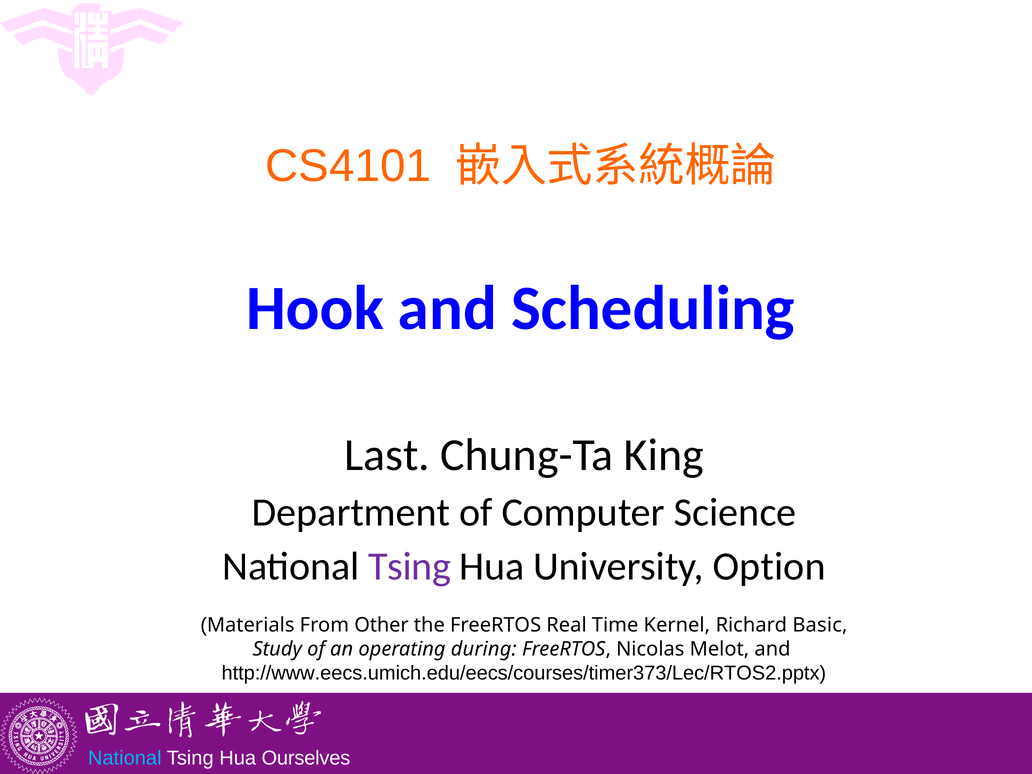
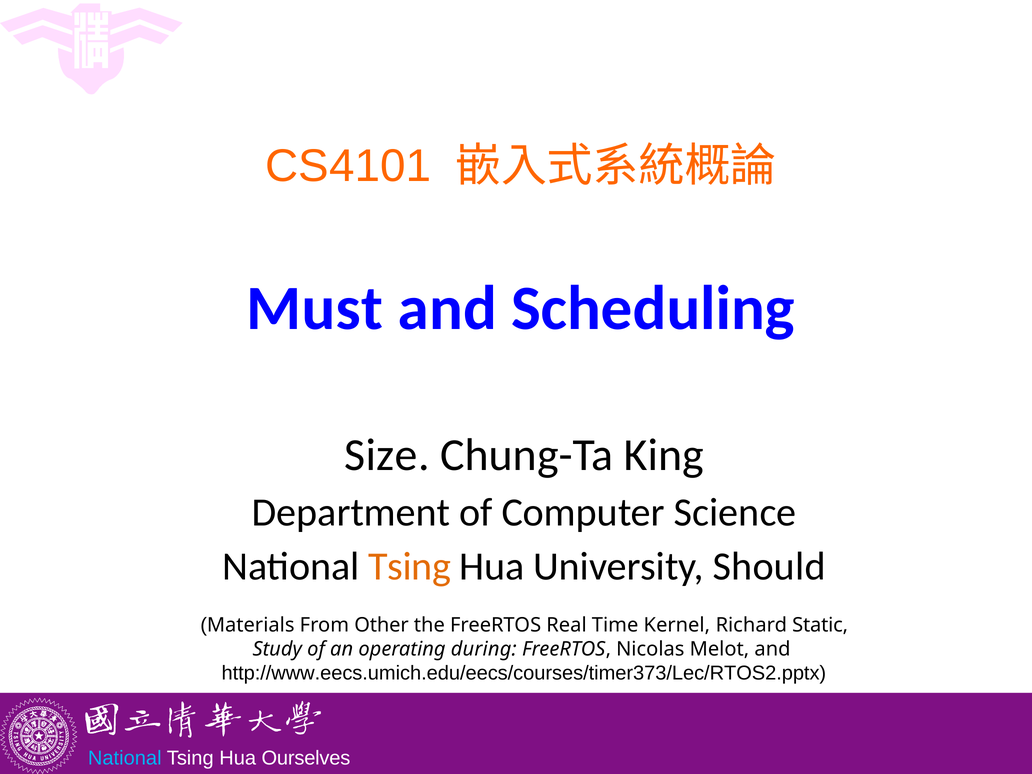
Hook: Hook -> Must
Last: Last -> Size
Tsing at (410, 567) colour: purple -> orange
Option: Option -> Should
Basic: Basic -> Static
